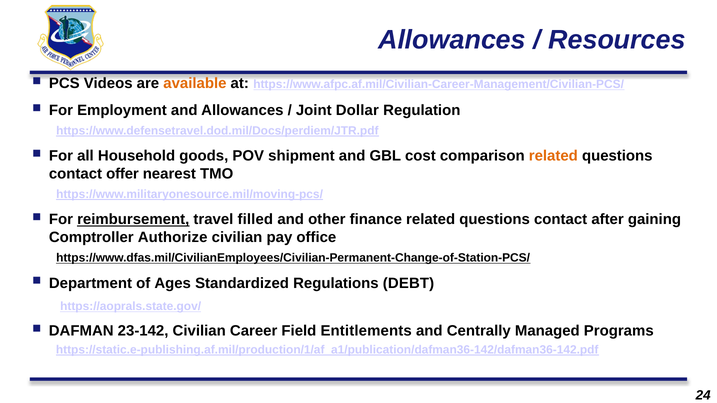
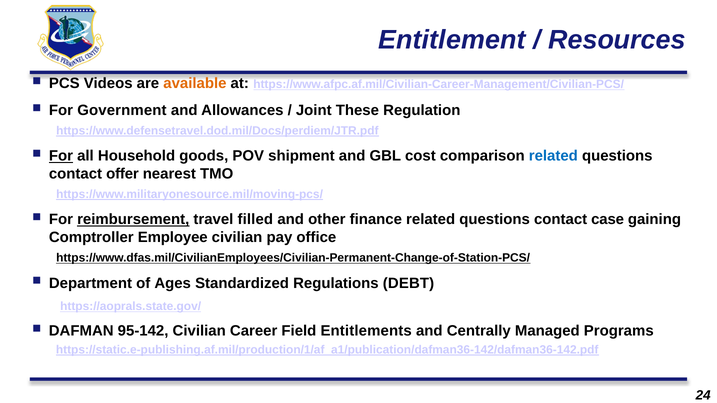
Allowances at (452, 40): Allowances -> Entitlement
Employment: Employment -> Government
Dollar: Dollar -> These
For at (61, 156) underline: none -> present
related at (553, 156) colour: orange -> blue
after: after -> case
Authorize: Authorize -> Employee
23-142: 23-142 -> 95-142
